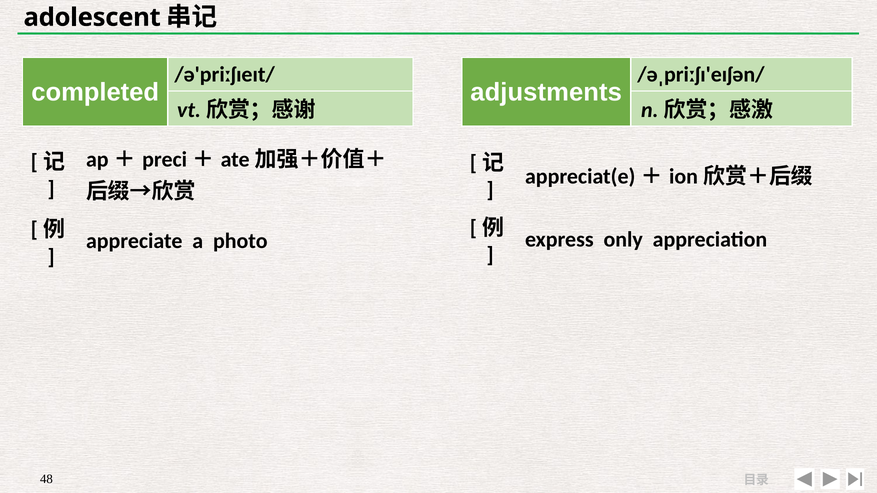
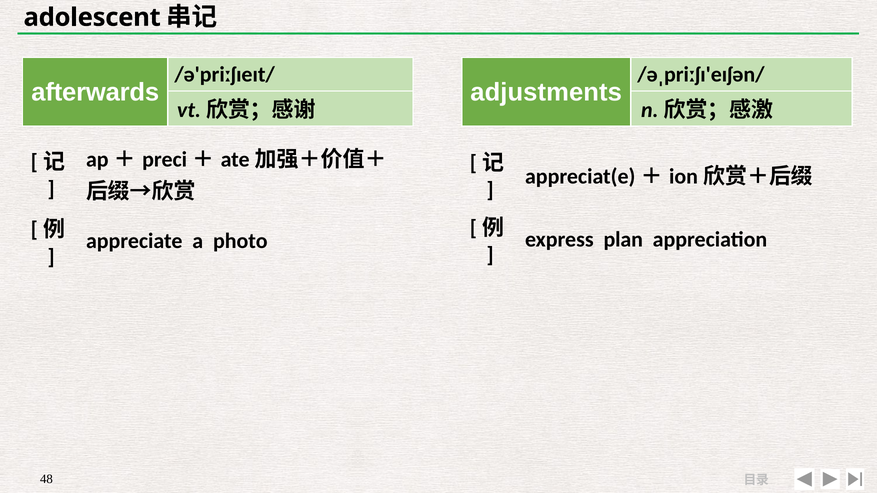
completed: completed -> afterwards
only: only -> plan
